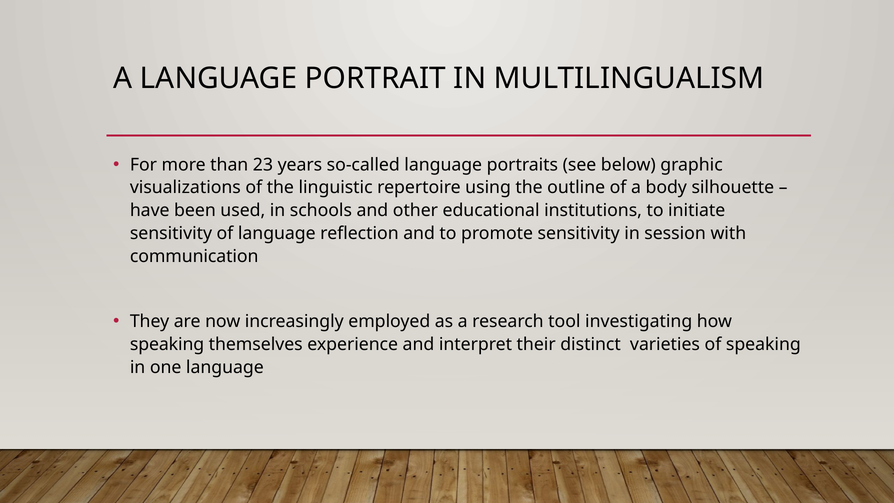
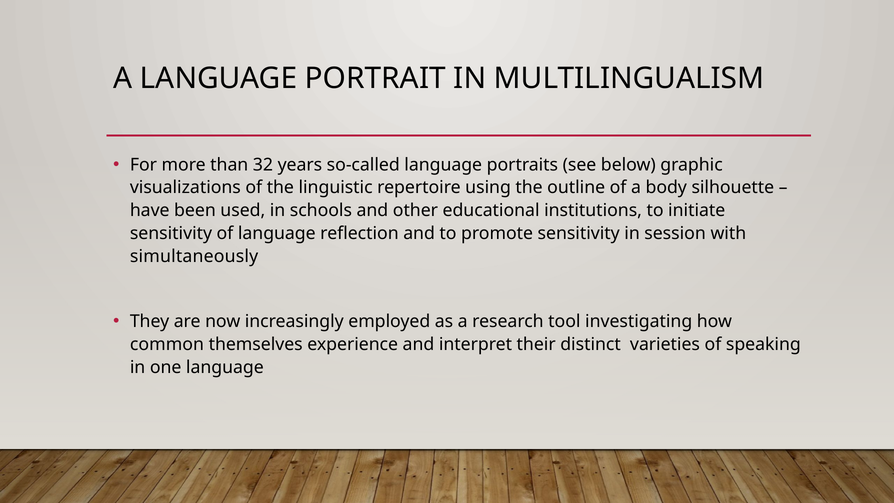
23: 23 -> 32
communication: communication -> simultaneously
speaking at (167, 344): speaking -> common
